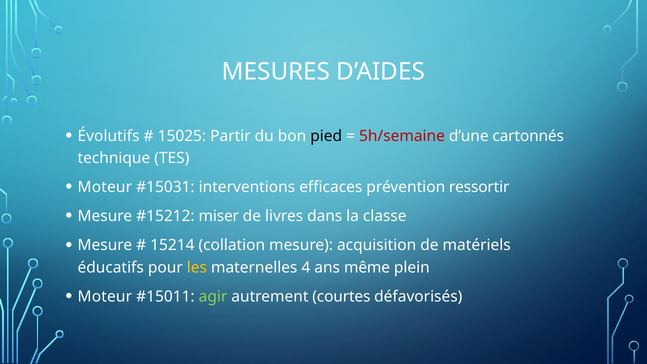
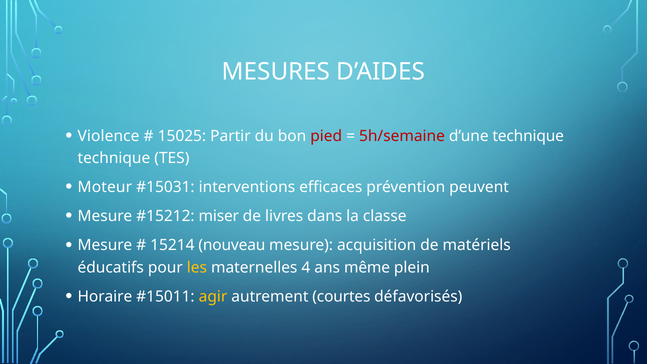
Évolutifs: Évolutifs -> Violence
pied colour: black -> red
d’une cartonnés: cartonnés -> technique
ressortir: ressortir -> peuvent
collation: collation -> nouveau
Moteur at (105, 297): Moteur -> Horaire
agir colour: light green -> yellow
